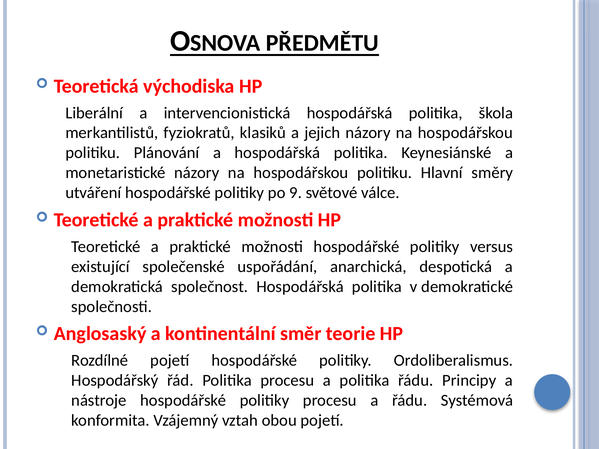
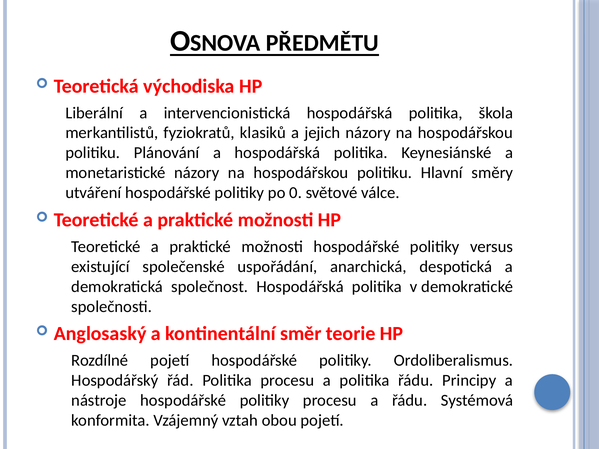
9: 9 -> 0
